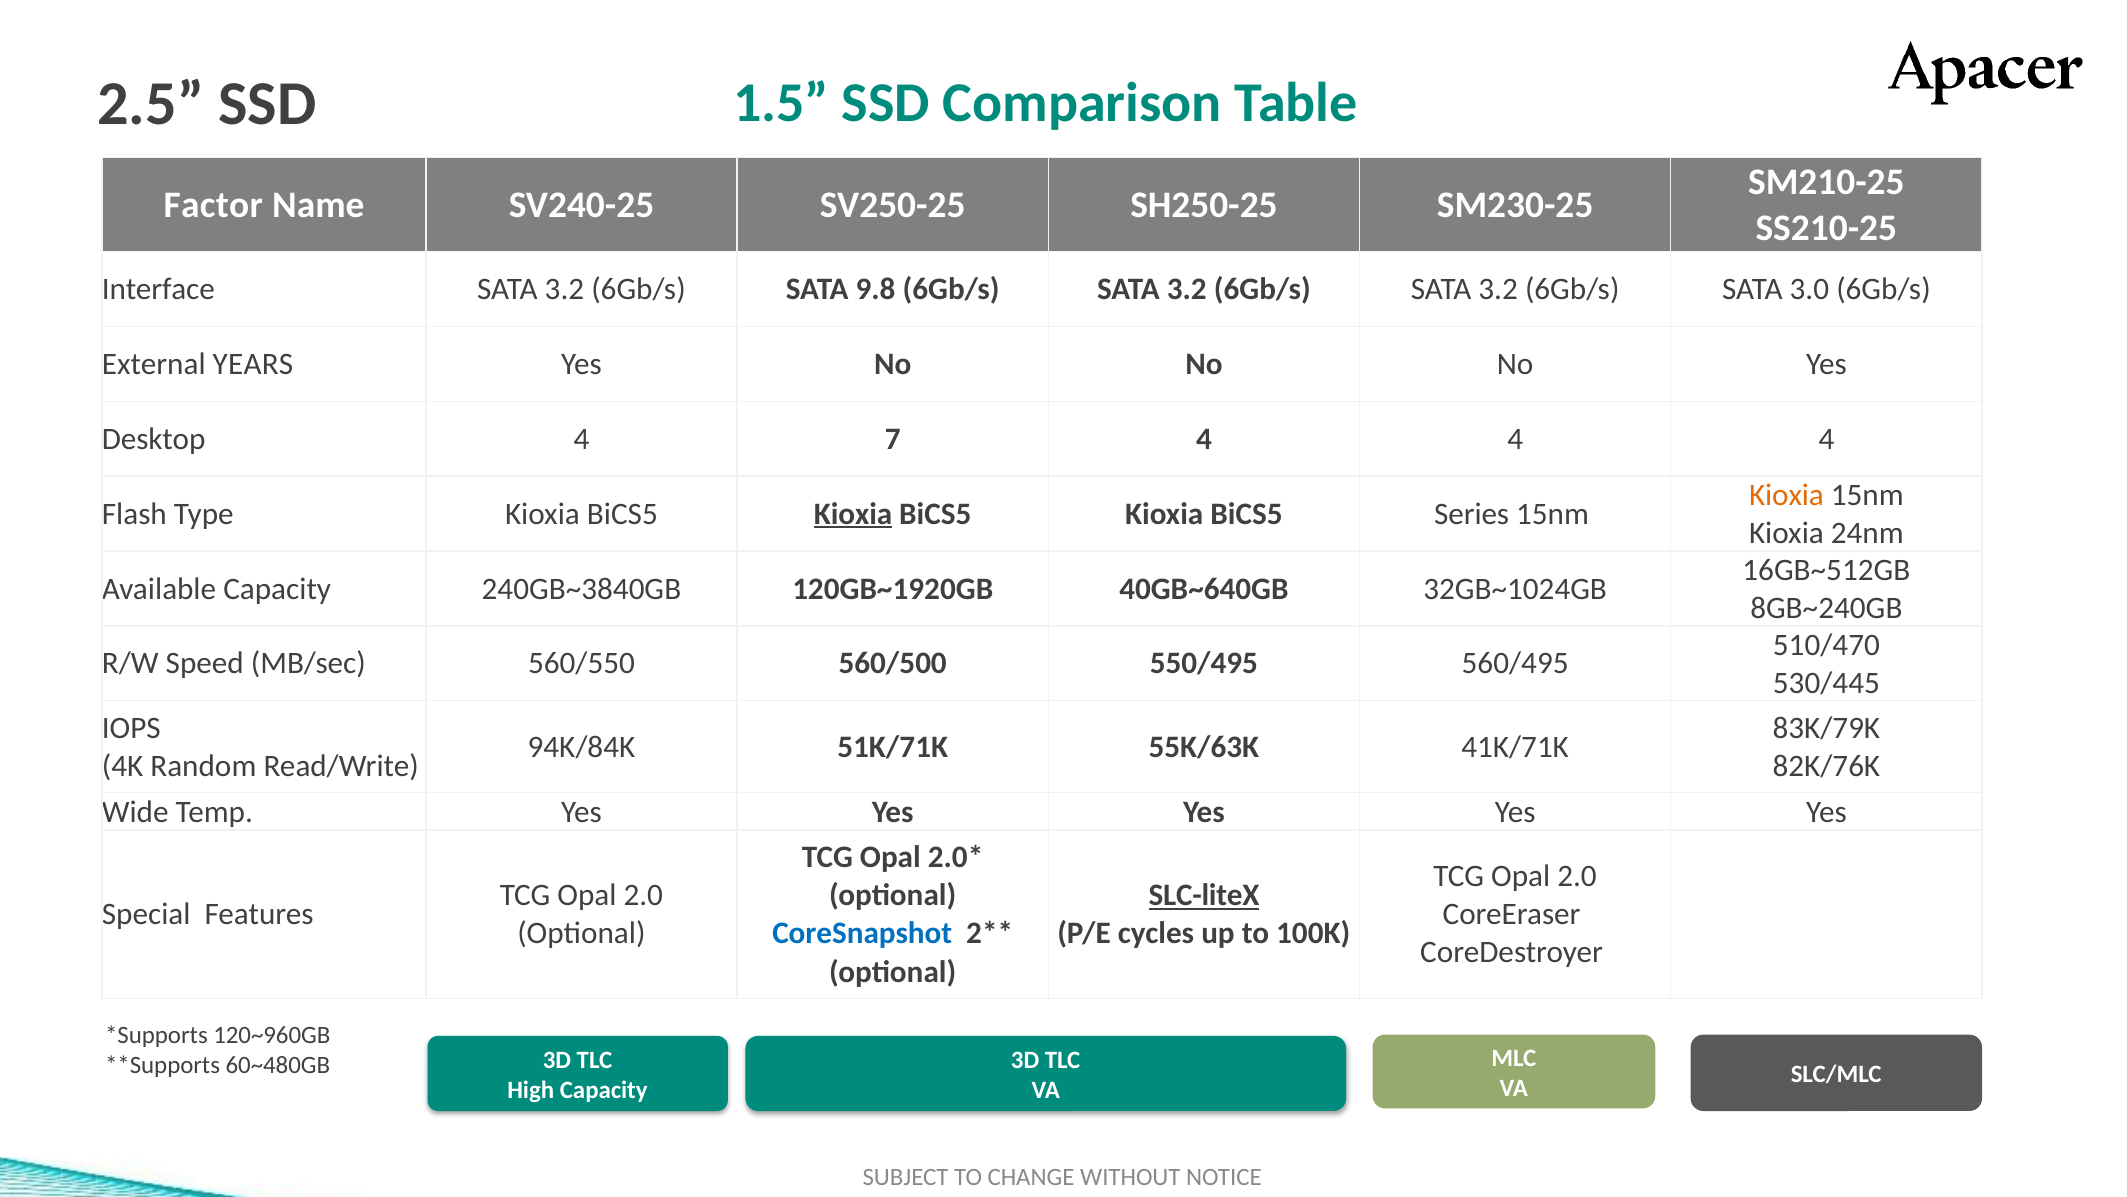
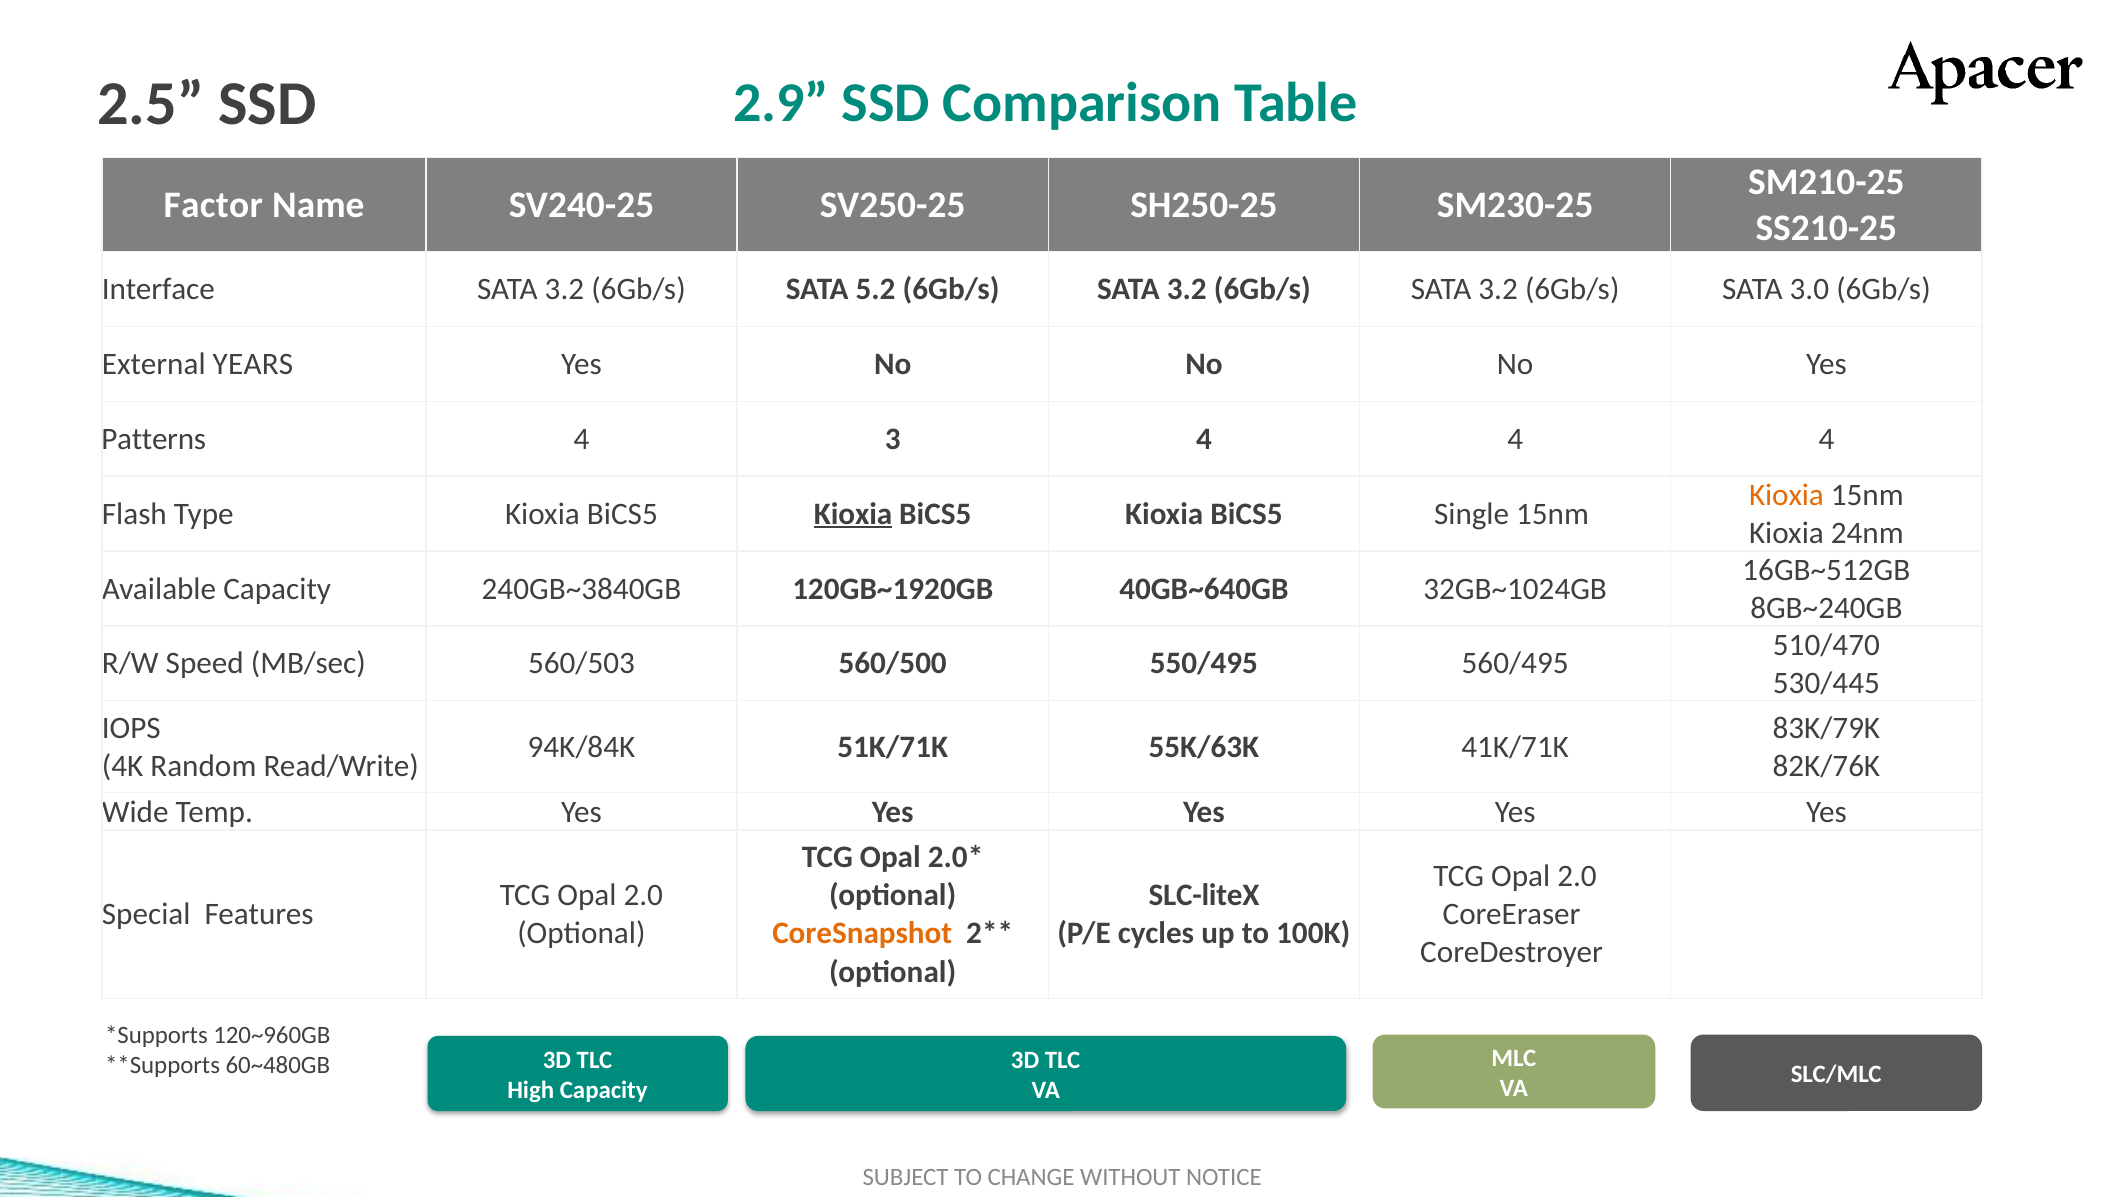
1.5: 1.5 -> 2.9
9.8: 9.8 -> 5.2
Desktop: Desktop -> Patterns
7: 7 -> 3
Series: Series -> Single
560/550: 560/550 -> 560/503
SLC-liteX underline: present -> none
CoreSnapshot colour: blue -> orange
